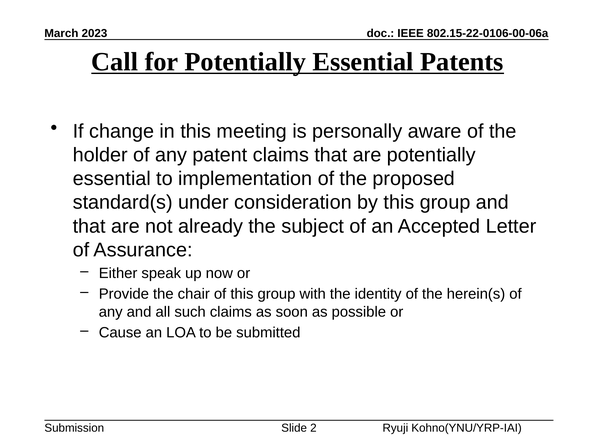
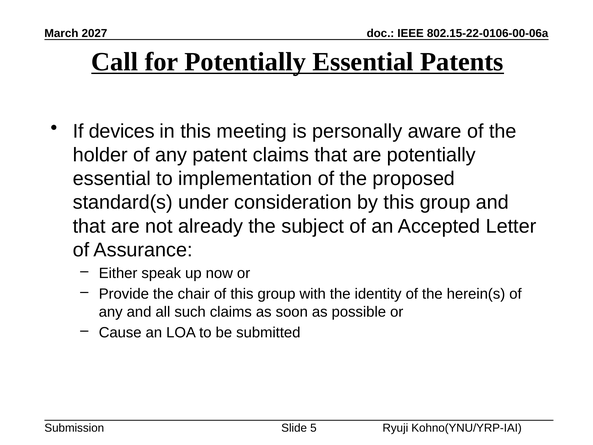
2023: 2023 -> 2027
change: change -> devices
2: 2 -> 5
